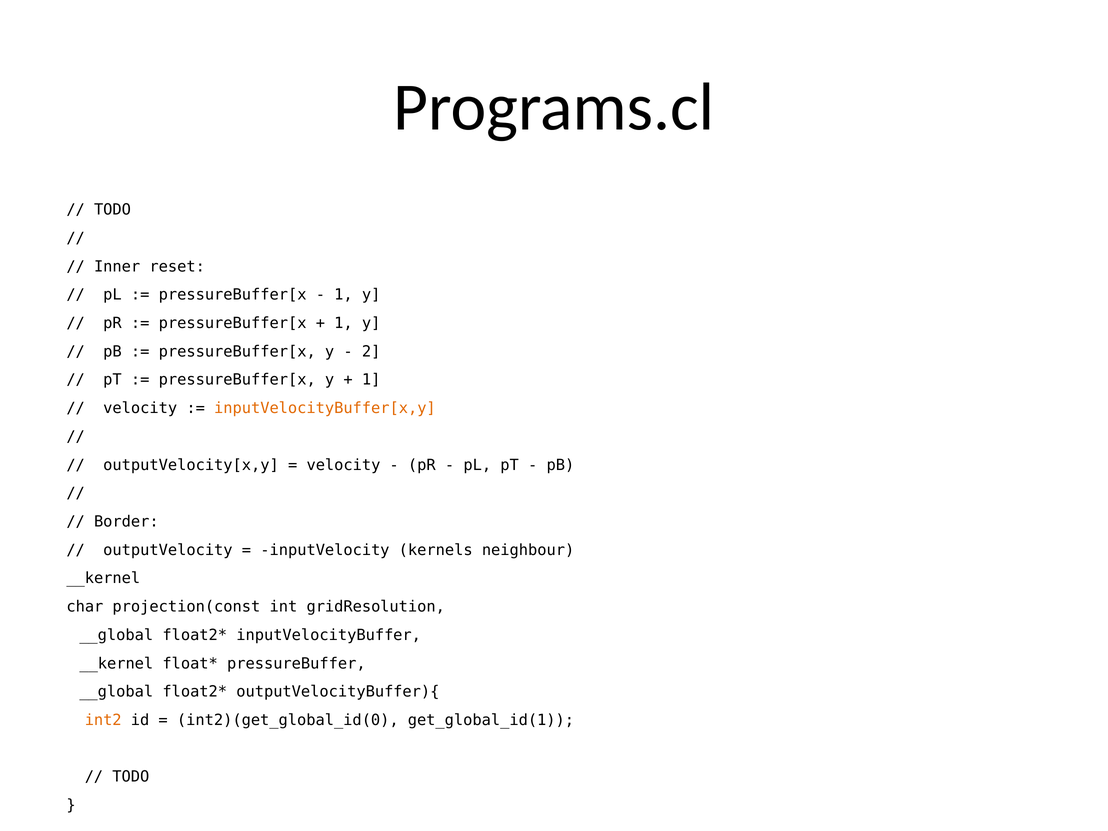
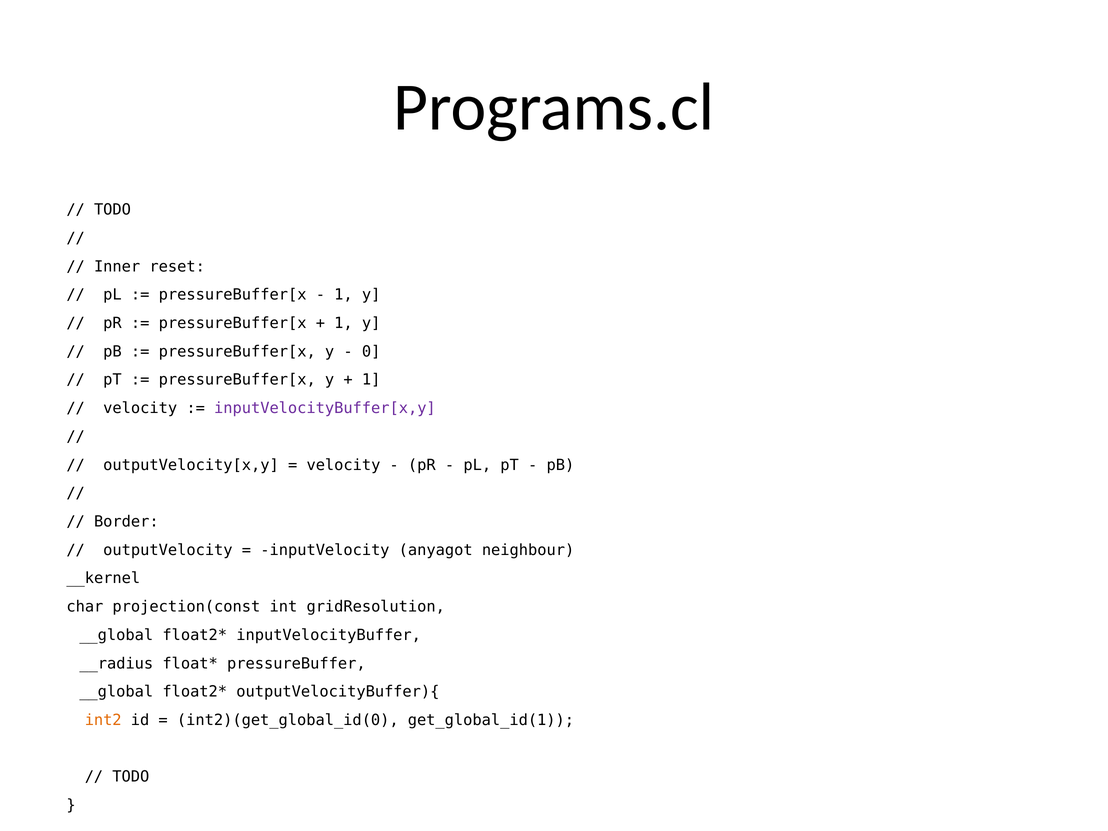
2: 2 -> 0
inputVelocityBuffer[x,y colour: orange -> purple
kernels: kernels -> anyagot
__kernel at (116, 663): __kernel -> __radius
